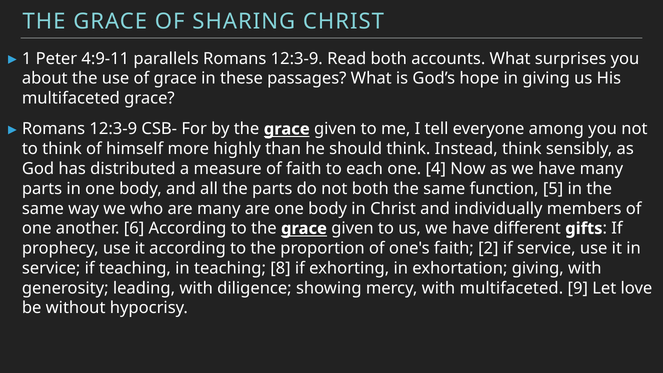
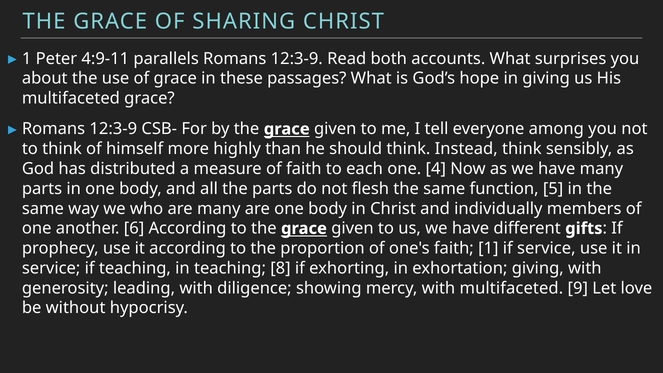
not both: both -> flesh
faith 2: 2 -> 1
